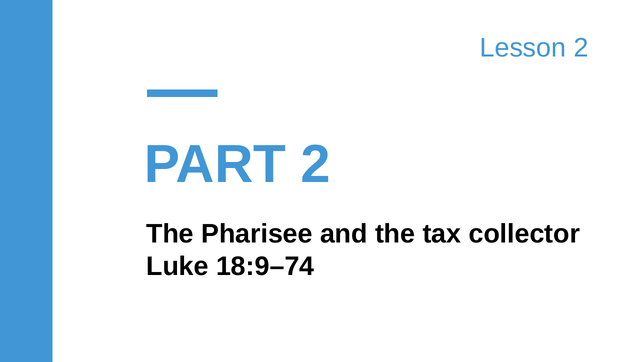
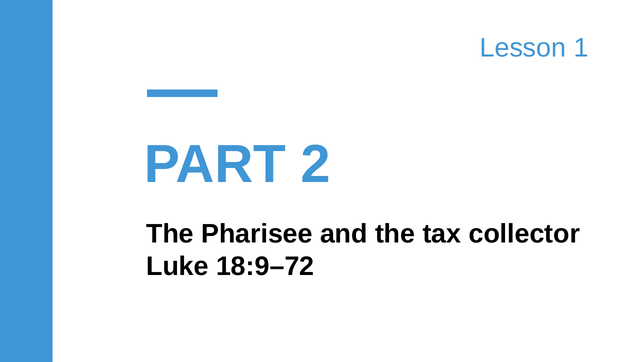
Lesson 2: 2 -> 1
18:9–74: 18:9–74 -> 18:9–72
